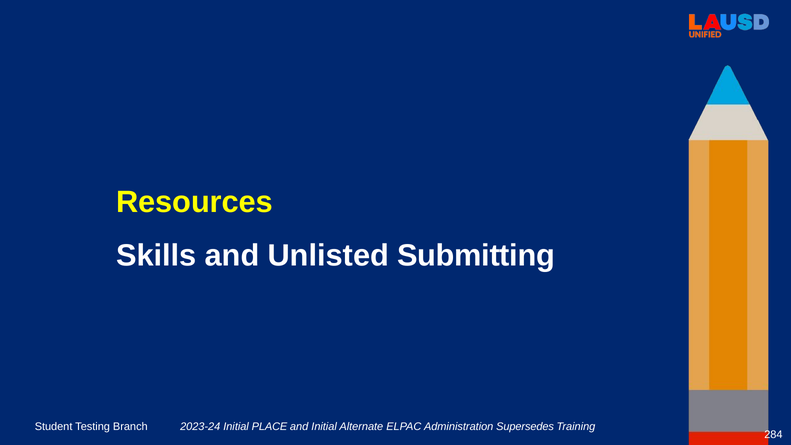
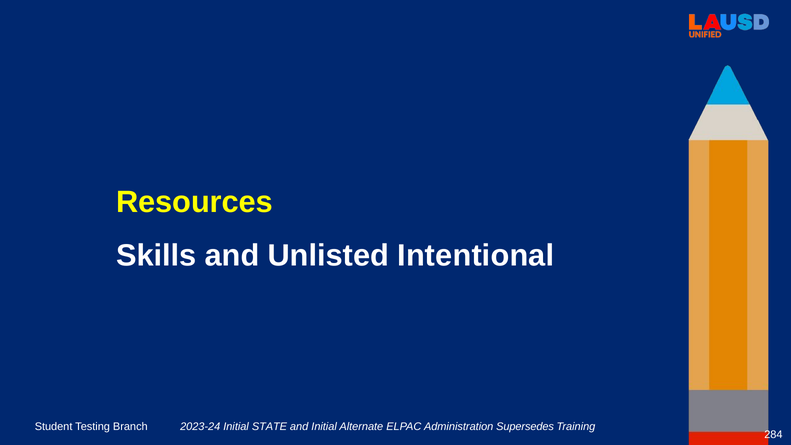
Submitting: Submitting -> Intentional
PLACE: PLACE -> STATE
